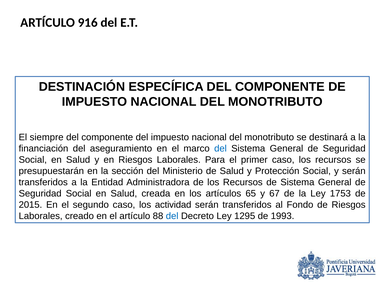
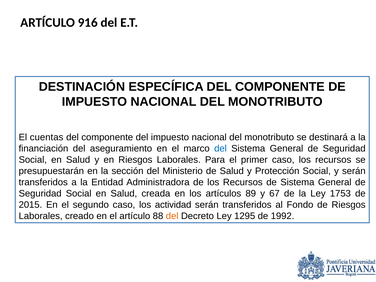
siempre: siempre -> cuentas
65: 65 -> 89
del at (172, 216) colour: blue -> orange
1993: 1993 -> 1992
